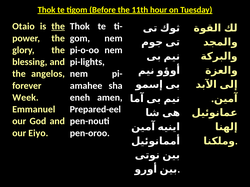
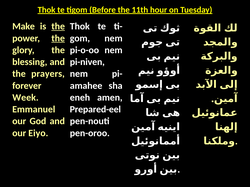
Otaio: Otaio -> Make
the at (58, 38) underline: none -> present
pi-lights: pi-lights -> pi-niven
angelos: angelos -> prayers
